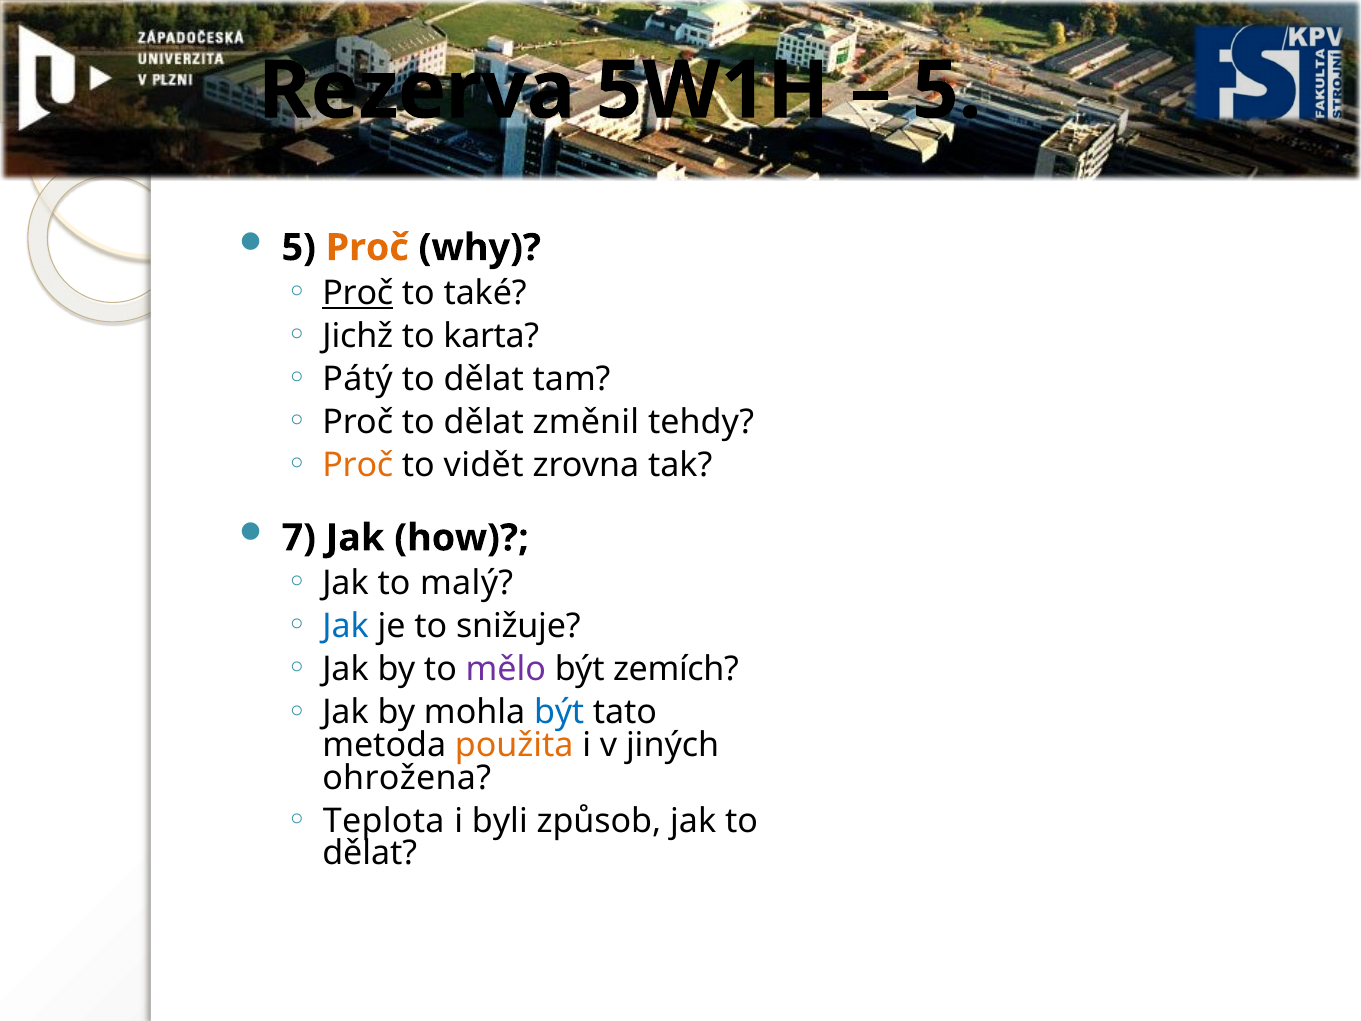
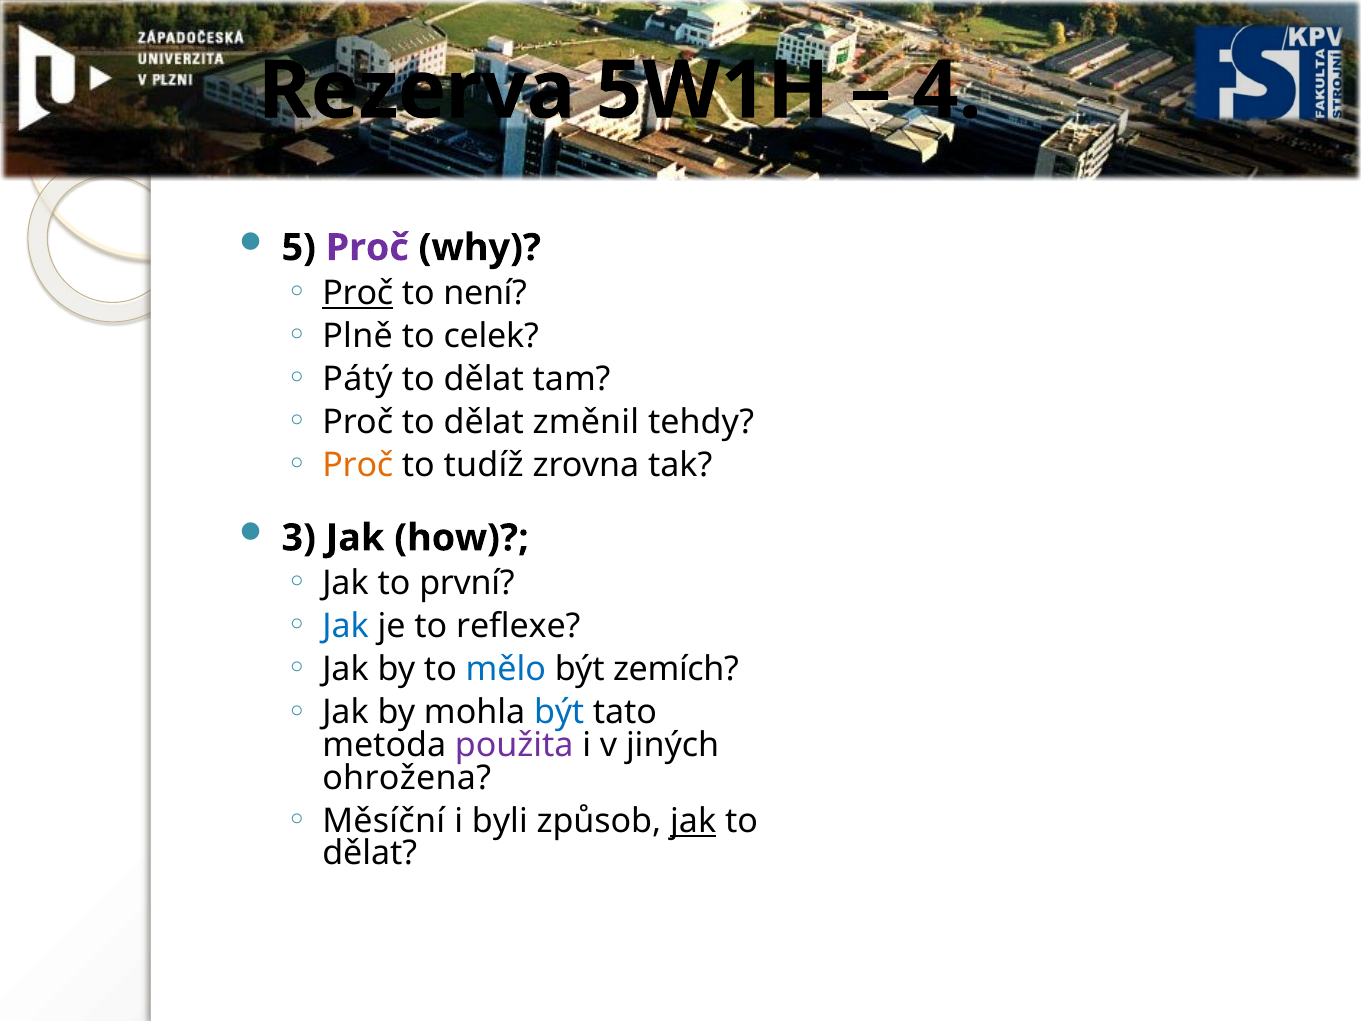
5 at (947, 91): 5 -> 4
Proč at (367, 248) colour: orange -> purple
také: také -> není
Jichž: Jichž -> Plně
karta: karta -> celek
vidět: vidět -> tudíž
7: 7 -> 3
malý: malý -> první
snižuje: snižuje -> reflexe
mělo colour: purple -> blue
použita colour: orange -> purple
Teplota: Teplota -> Měsíční
jak at (693, 821) underline: none -> present
